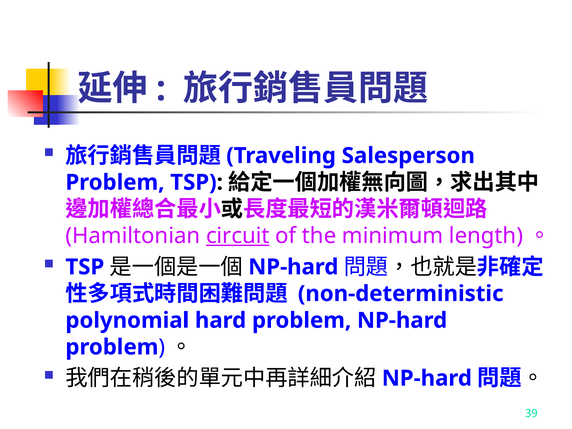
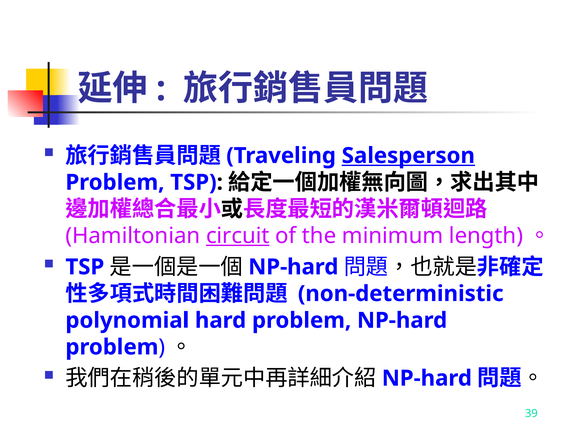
Salesperson underline: none -> present
